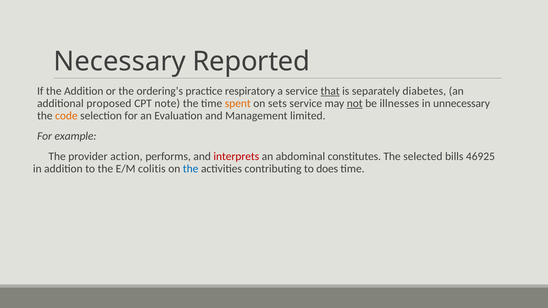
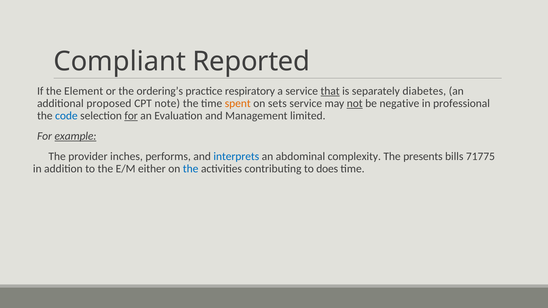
Necessary: Necessary -> Compliant
the Addition: Addition -> Element
illnesses: illnesses -> negative
unnecessary: unnecessary -> professional
code colour: orange -> blue
for at (131, 116) underline: none -> present
example underline: none -> present
action: action -> inches
interprets colour: red -> blue
constitutes: constitutes -> complexity
selected: selected -> presents
46925: 46925 -> 71775
colitis: colitis -> either
